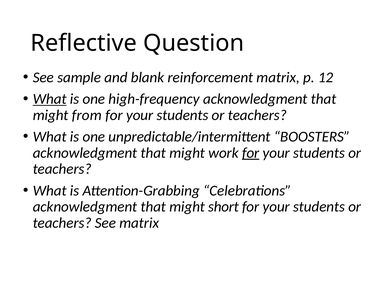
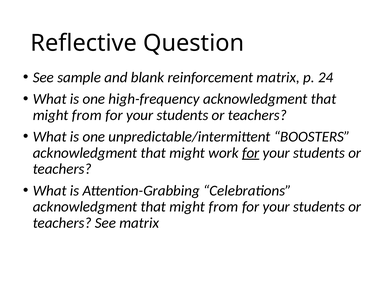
12: 12 -> 24
What at (50, 99) underline: present -> none
short at (224, 207): short -> from
